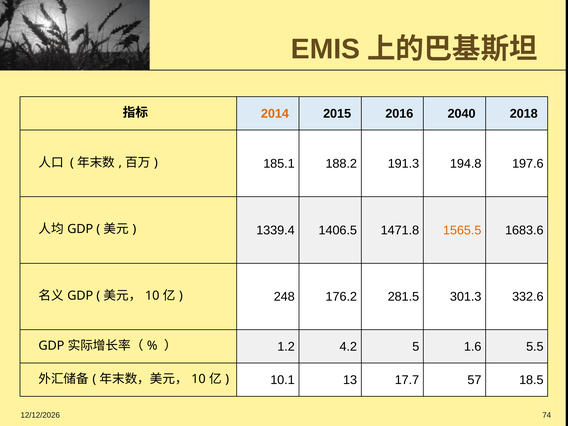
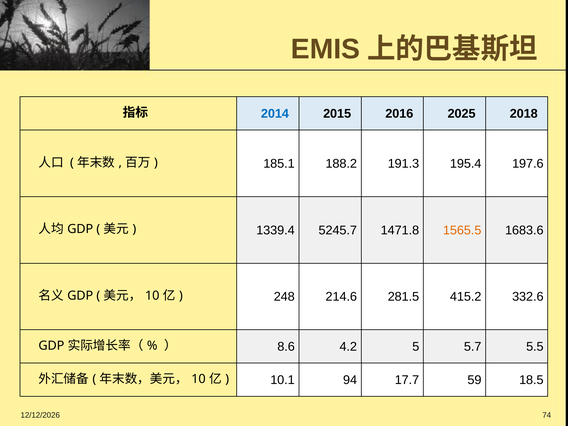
2014 colour: orange -> blue
2040: 2040 -> 2025
194.8: 194.8 -> 195.4
1406.5: 1406.5 -> 5245.7
176.2: 176.2 -> 214.6
301.3: 301.3 -> 415.2
1.2: 1.2 -> 8.6
1.6: 1.6 -> 5.7
13: 13 -> 94
57: 57 -> 59
